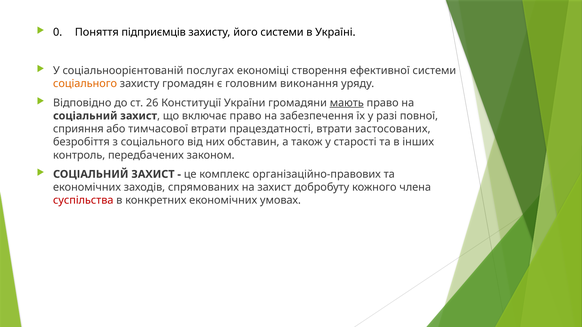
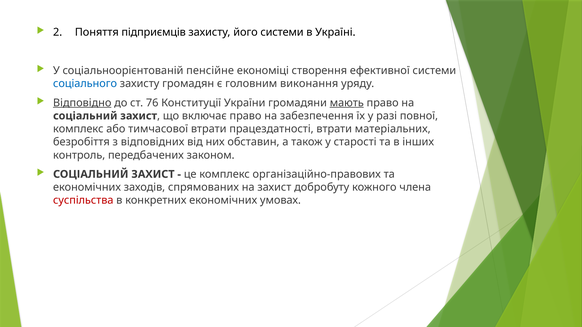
0: 0 -> 2
послугах: послугах -> пенсійне
соціального at (85, 84) colour: orange -> blue
Відповідно underline: none -> present
26: 26 -> 76
сприяння at (78, 129): сприяння -> комплекс
застосованих: застосованих -> матеріальних
з соціального: соціального -> відповідних
